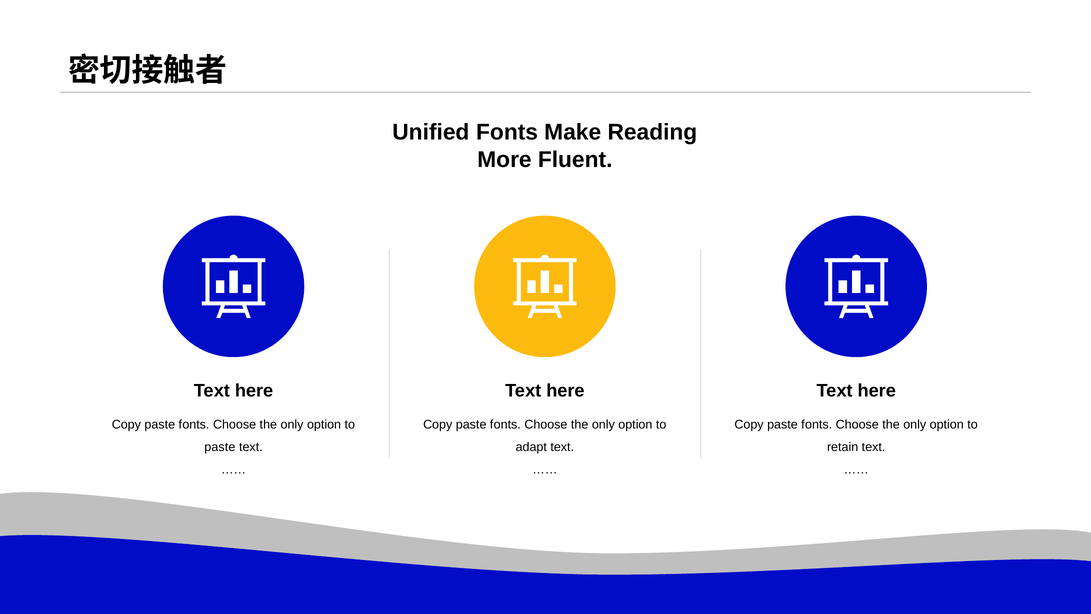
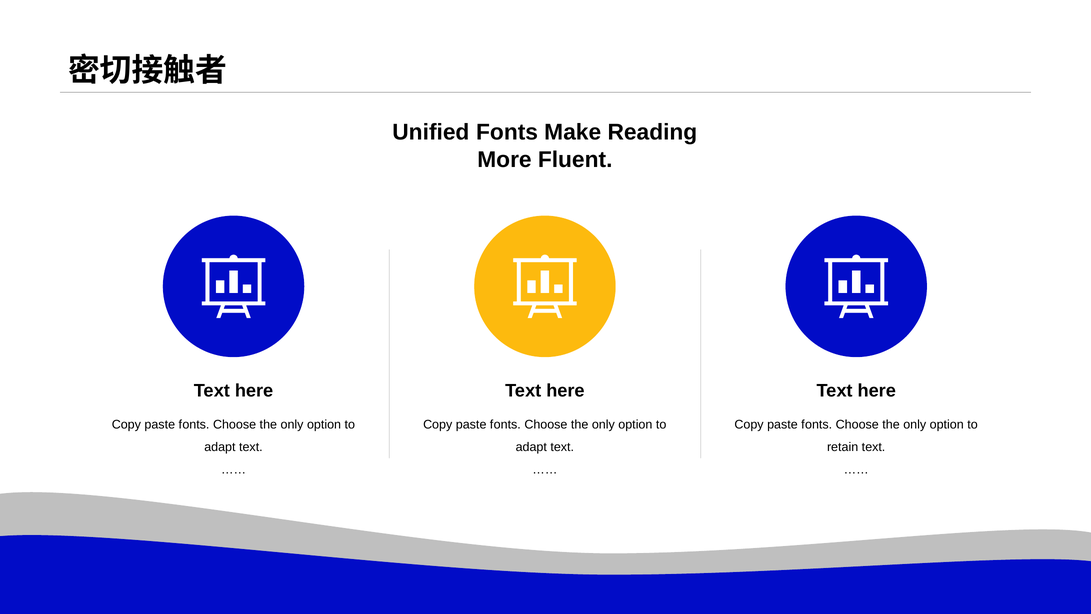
paste at (220, 447): paste -> adapt
